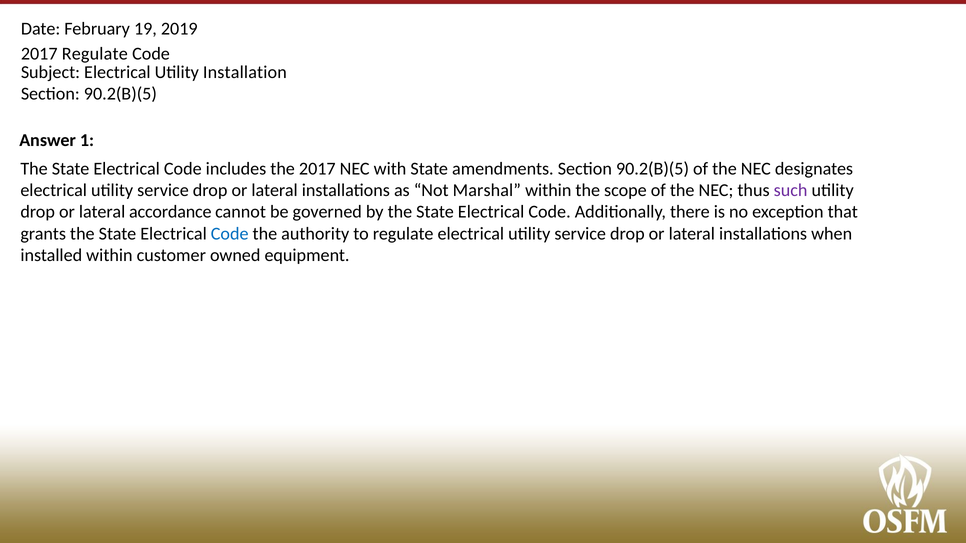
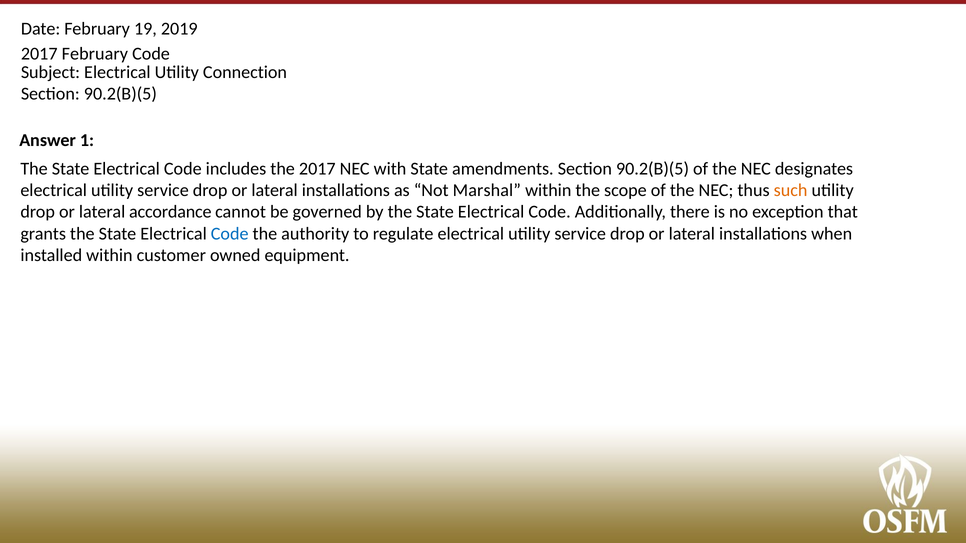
2017 Regulate: Regulate -> February
Installation: Installation -> Connection
such colour: purple -> orange
